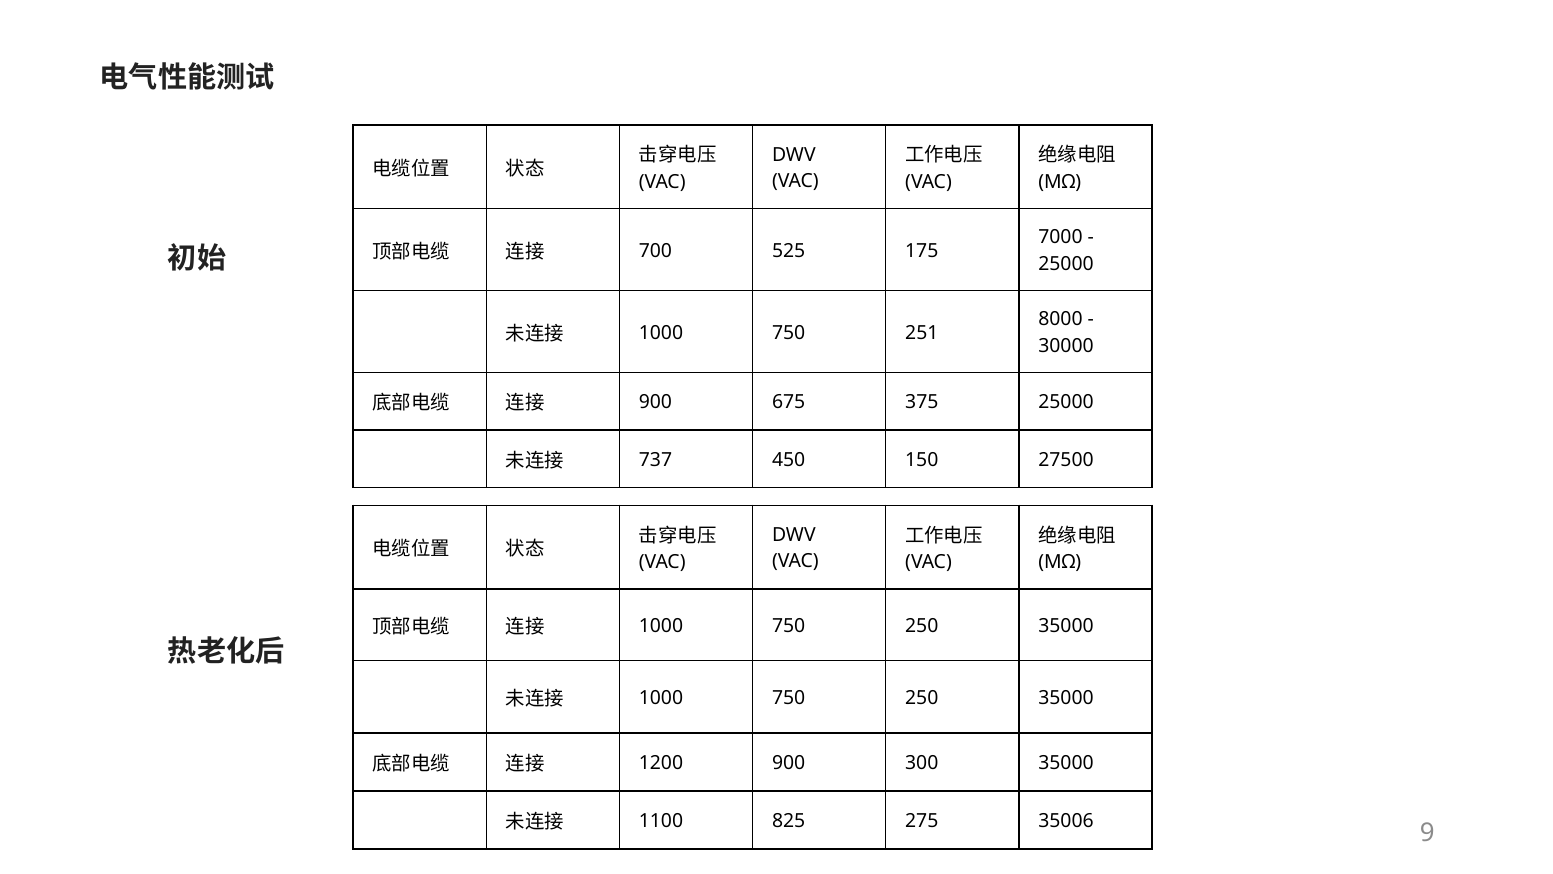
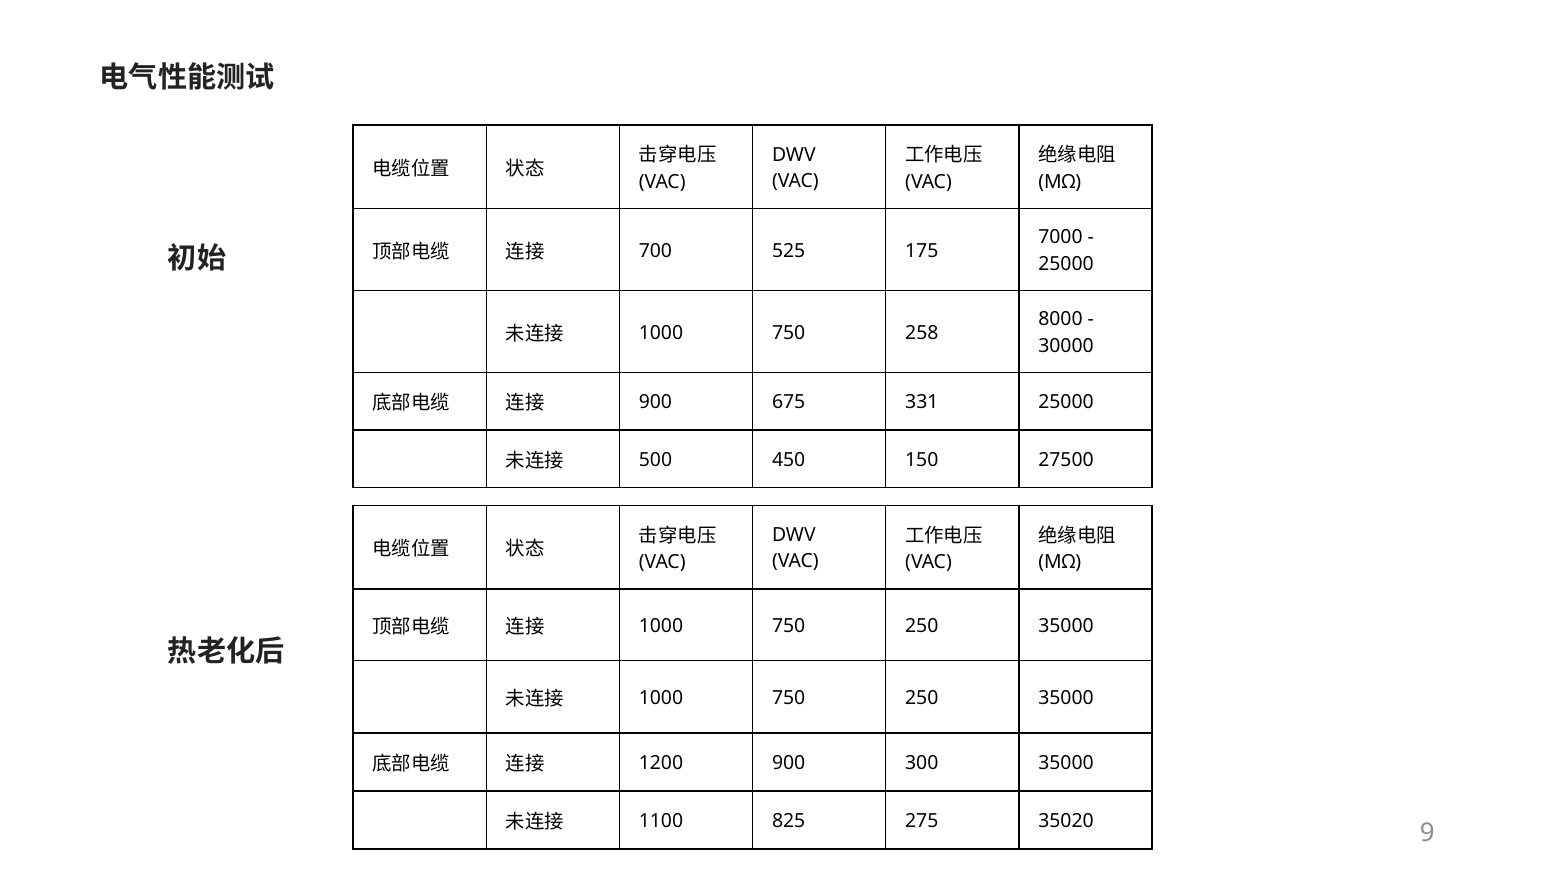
251: 251 -> 258
375: 375 -> 331
737: 737 -> 500
35006: 35006 -> 35020
